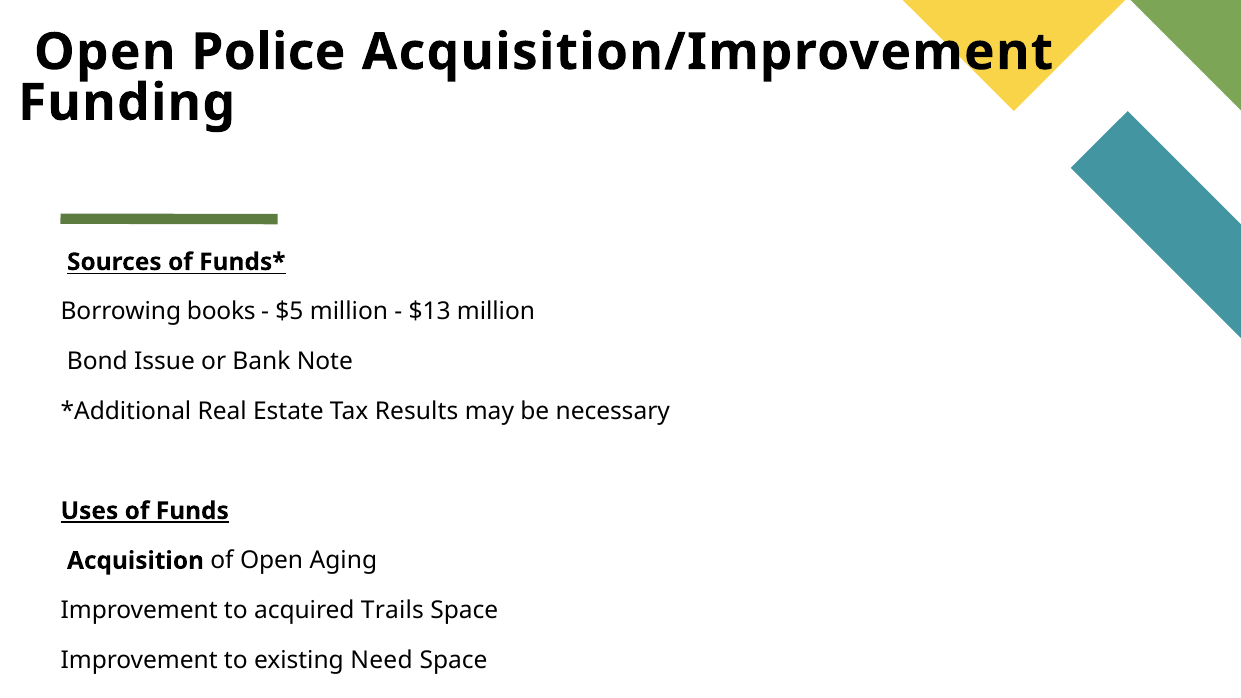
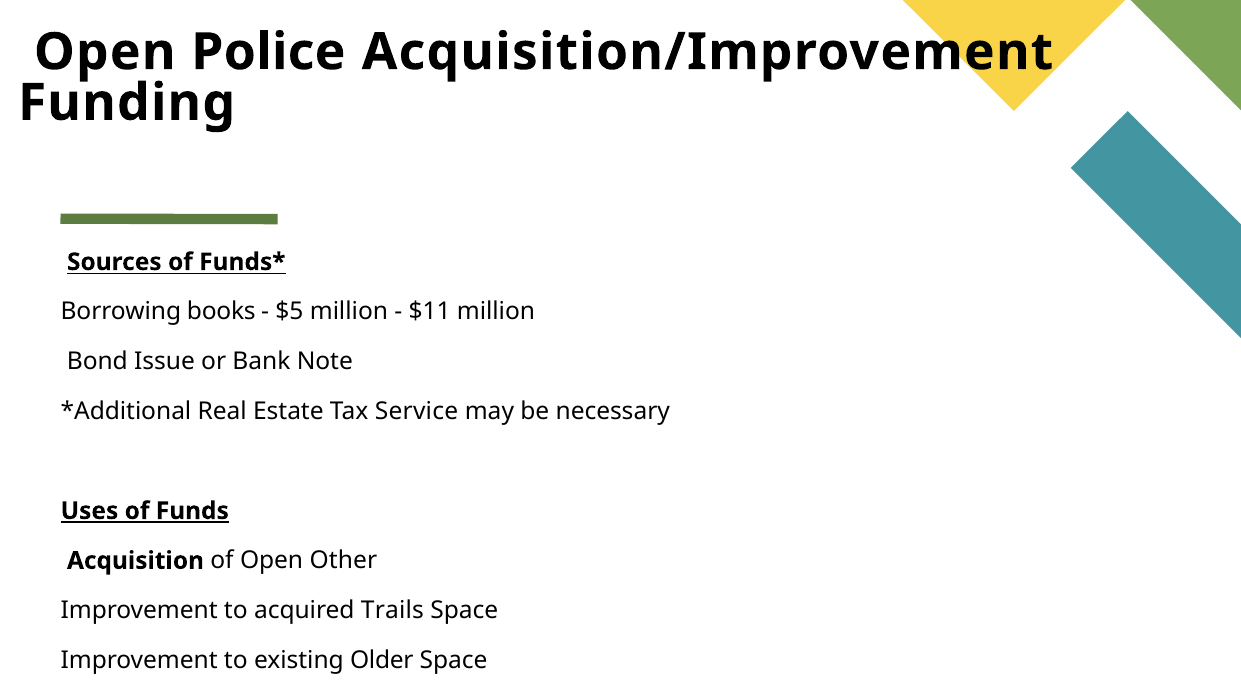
$13: $13 -> $11
Results: Results -> Service
Aging: Aging -> Other
Need: Need -> Older
